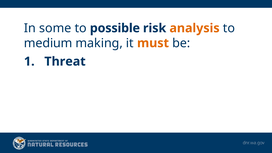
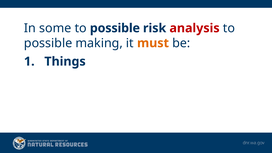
analysis colour: orange -> red
medium at (48, 43): medium -> possible
Threat: Threat -> Things
